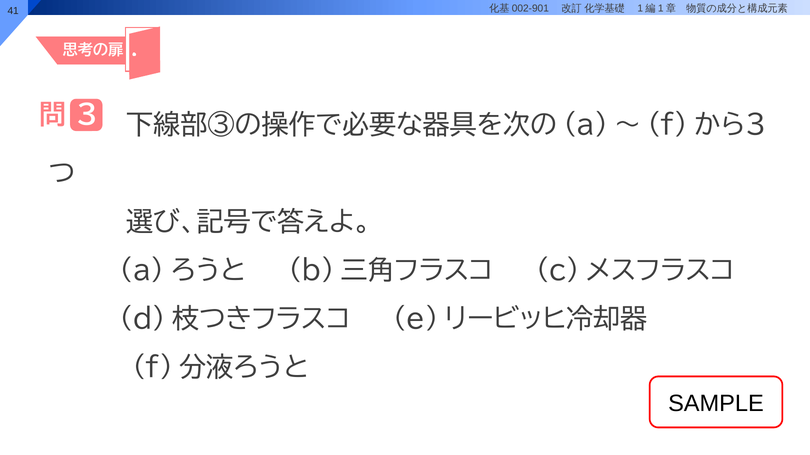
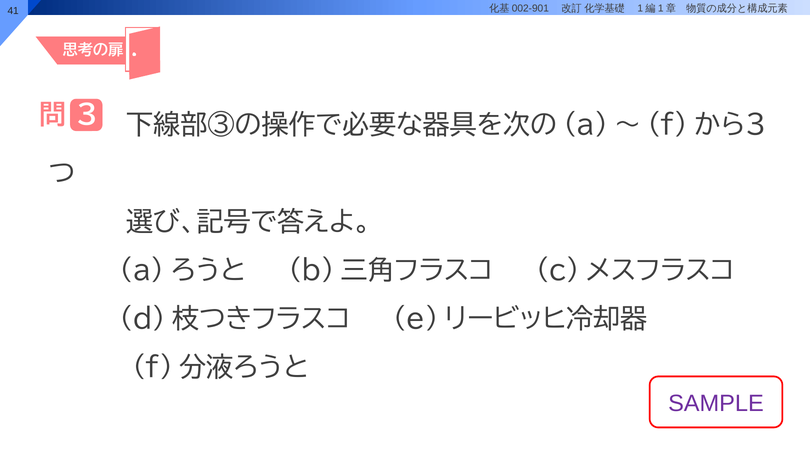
SAMPLE colour: black -> purple
